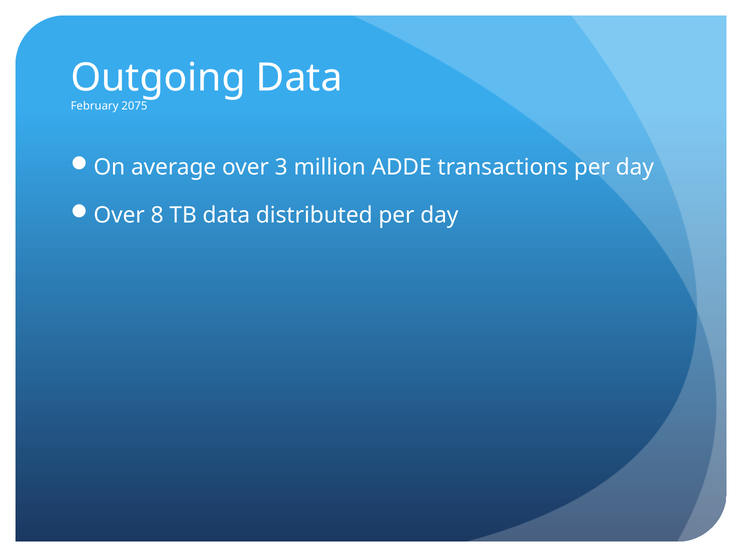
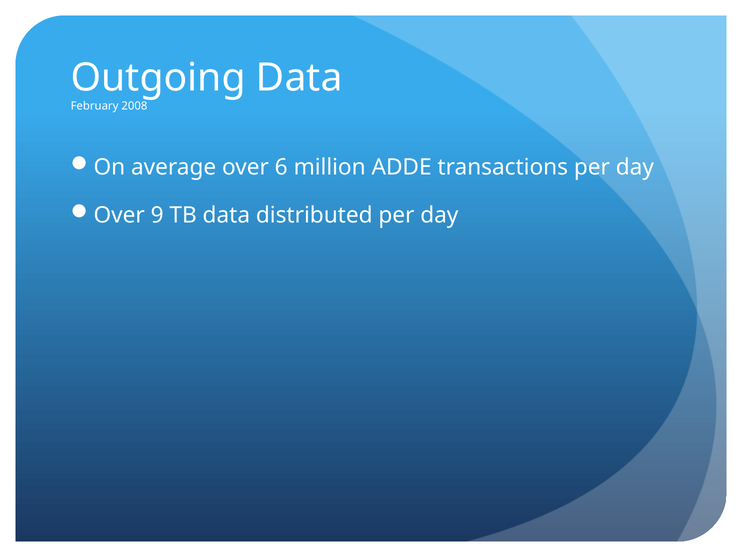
2075: 2075 -> 2008
3: 3 -> 6
8: 8 -> 9
